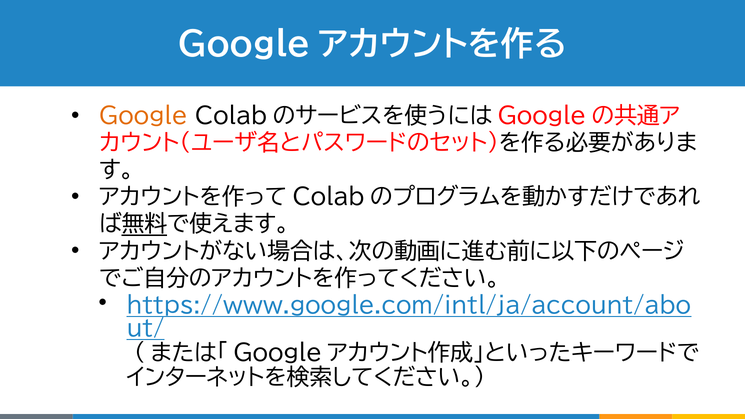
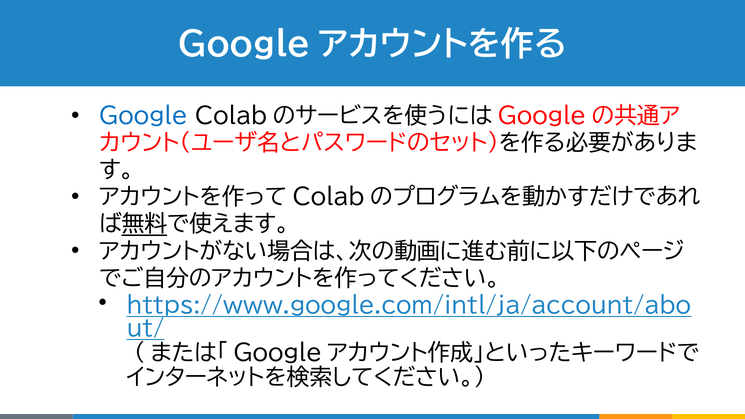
Google colour: orange -> blue
